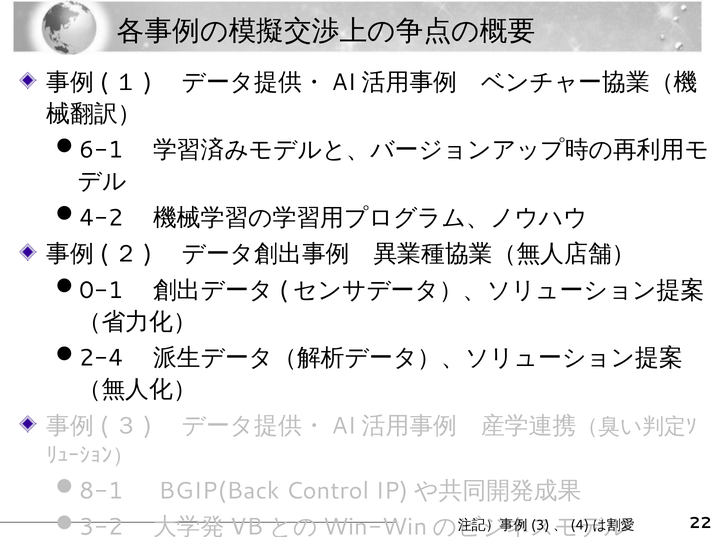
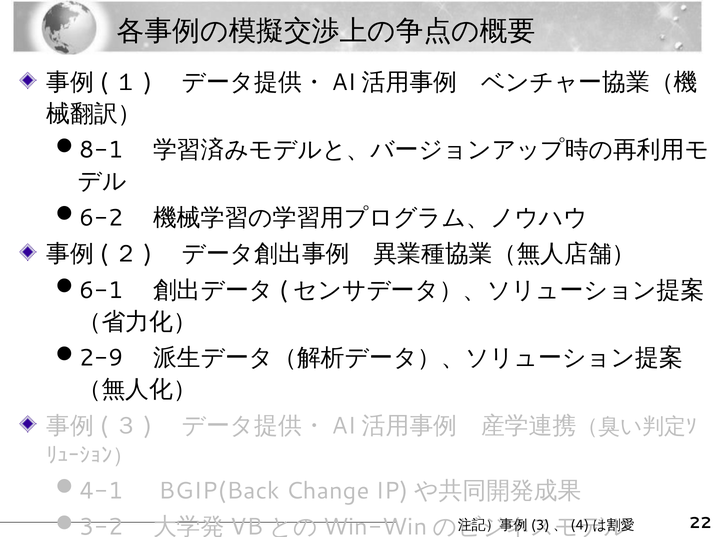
6-1: 6-1 -> 8-1
4-2 at (101, 217): 4-2 -> 6-2
0-1: 0-1 -> 6-1
2-4: 2-4 -> 2-9
8-1 at (101, 490): 8-1 -> 4-1
Control: Control -> Change
